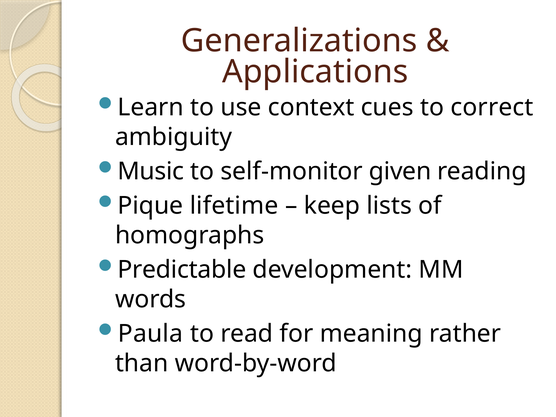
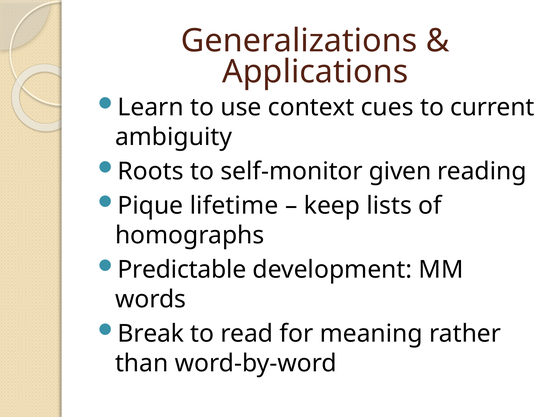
correct: correct -> current
Music: Music -> Roots
Paula: Paula -> Break
